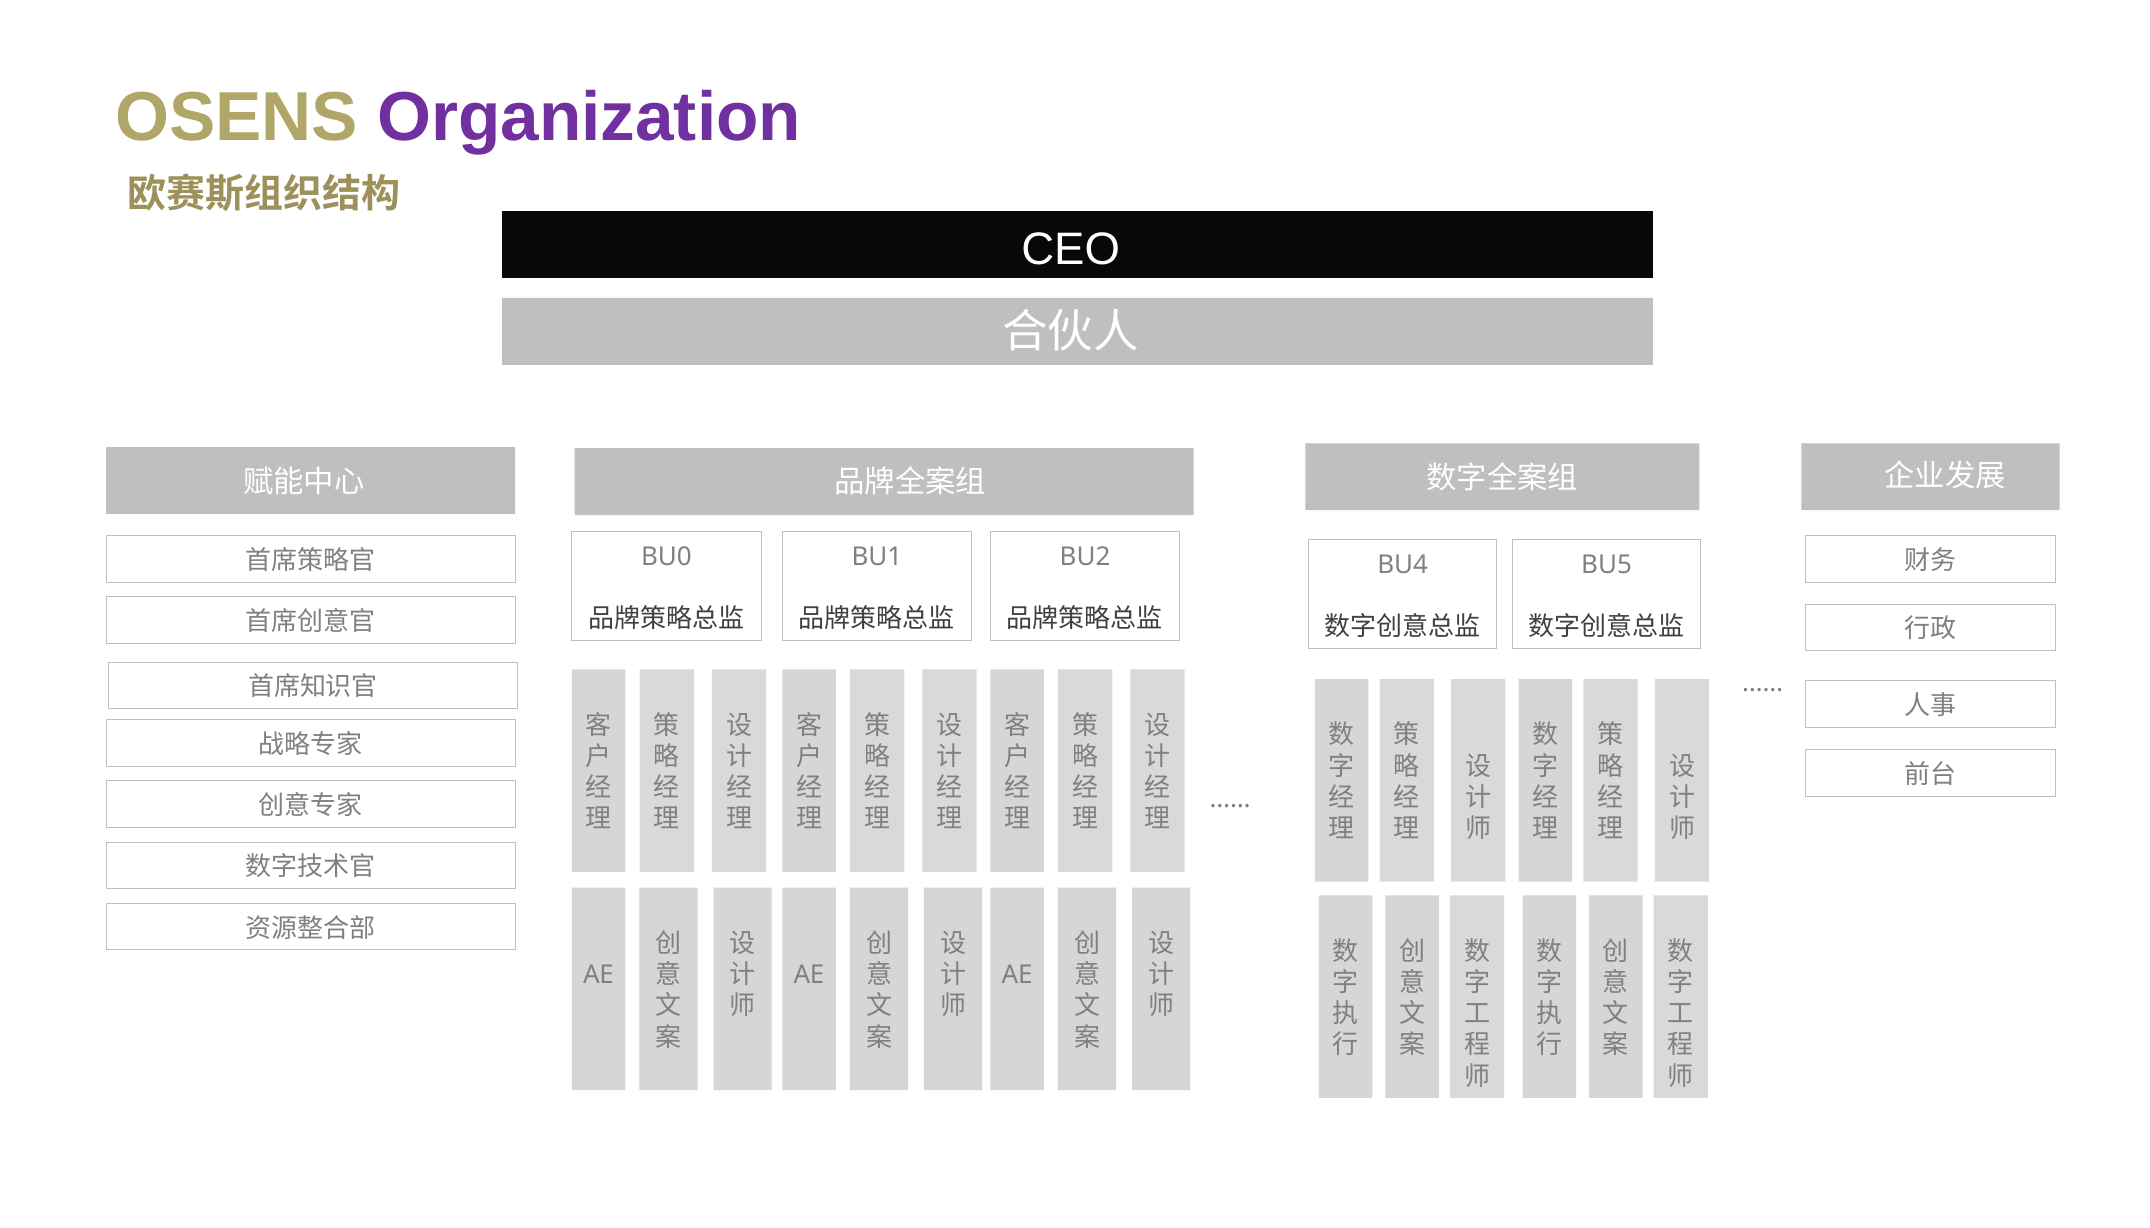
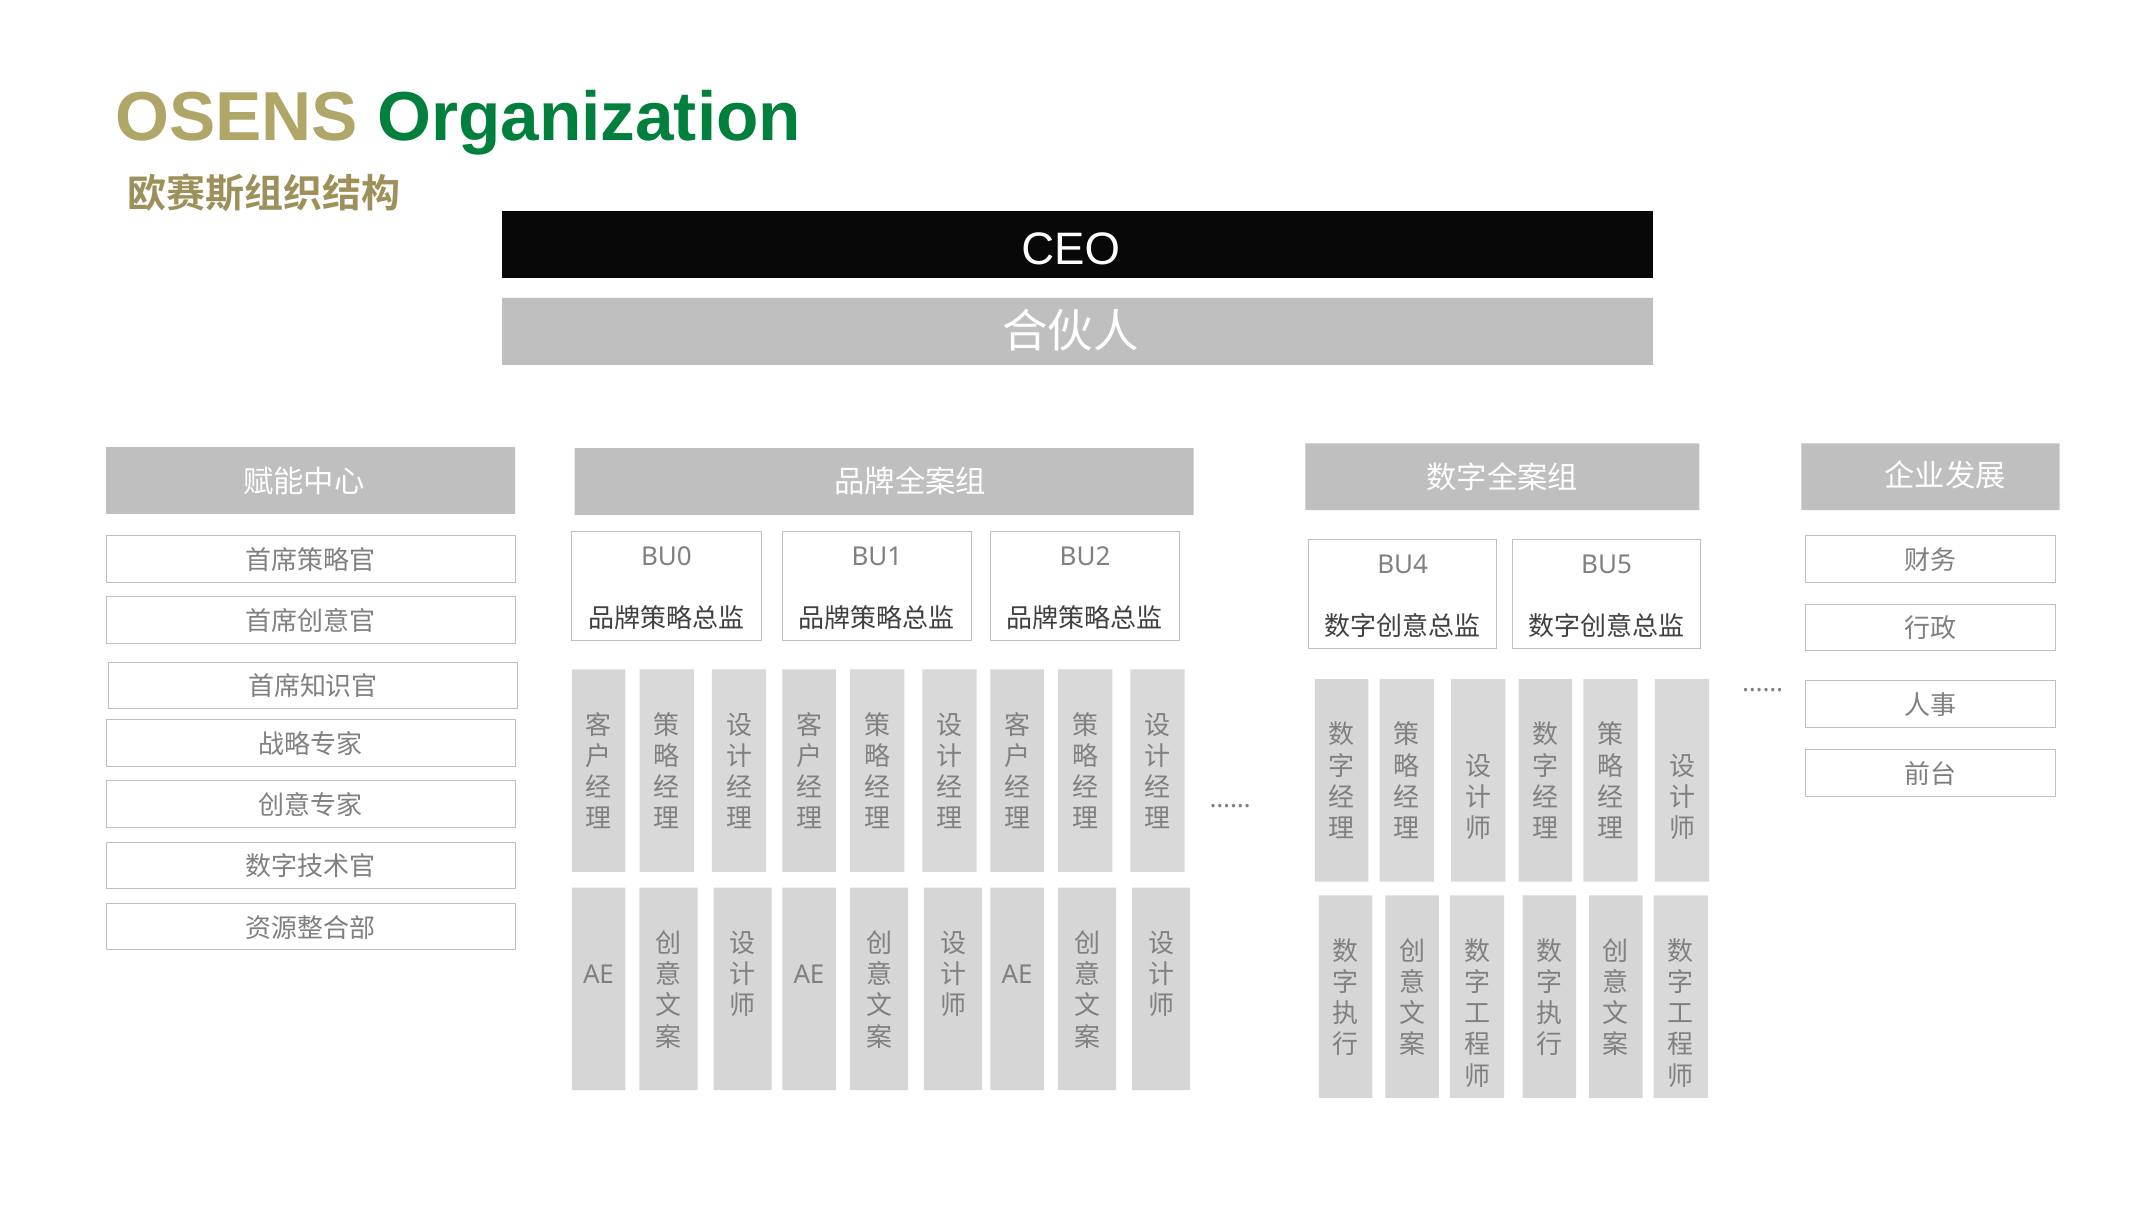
Organization colour: purple -> green
